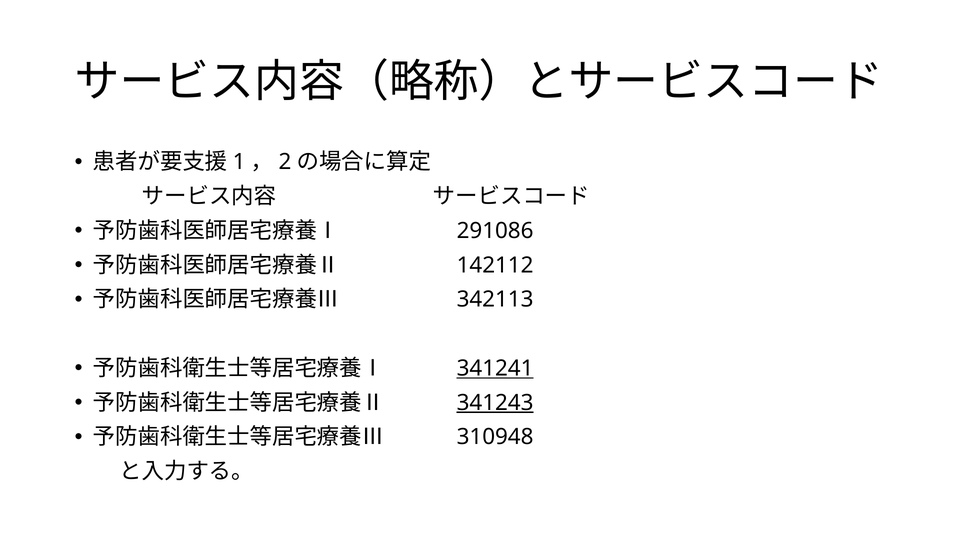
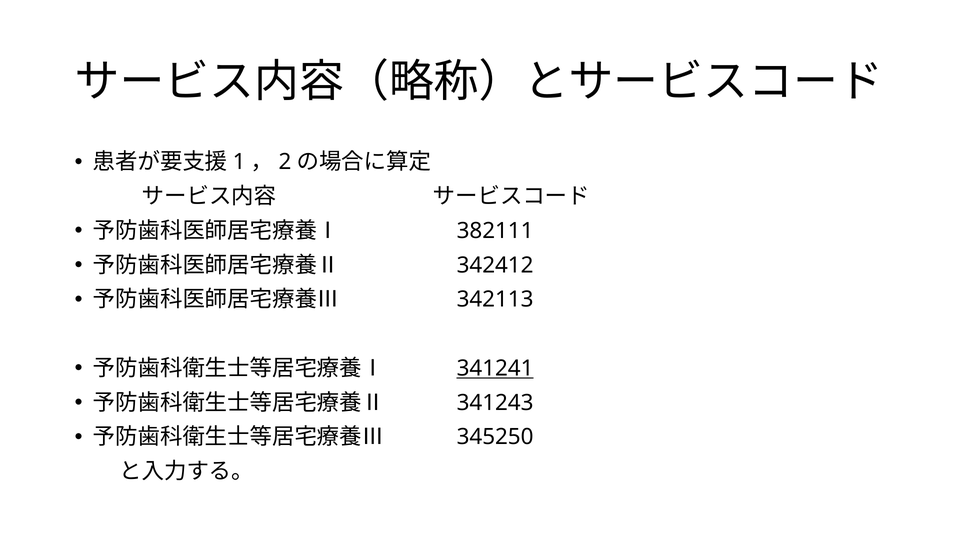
291086: 291086 -> 382111
142112: 142112 -> 342412
341243 underline: present -> none
310948: 310948 -> 345250
